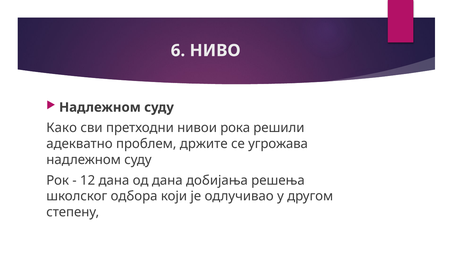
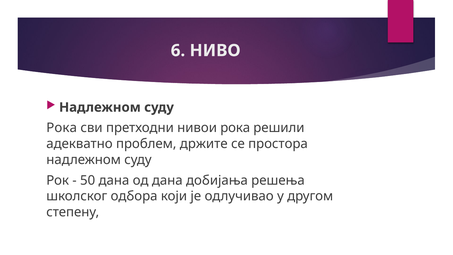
Како at (62, 128): Како -> Рока
угрожава: угрожава -> простора
12: 12 -> 50
